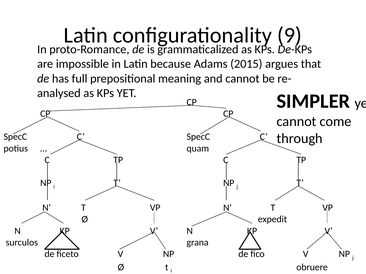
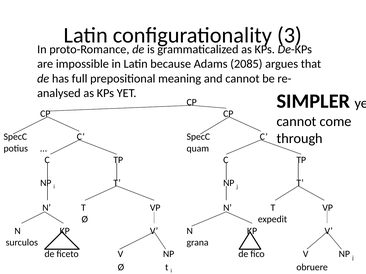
9: 9 -> 3
2015: 2015 -> 2085
